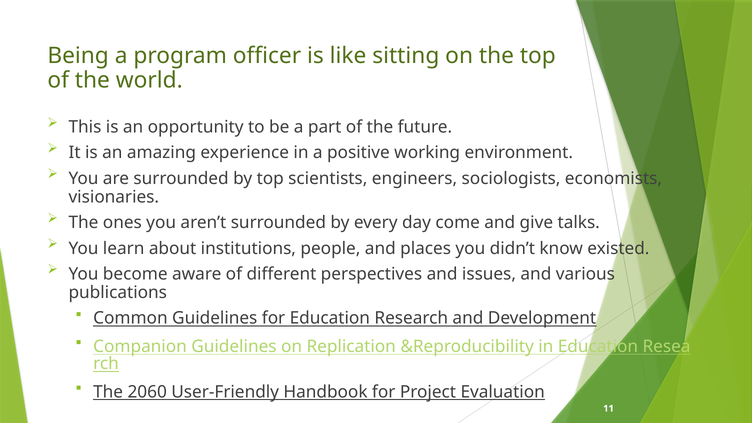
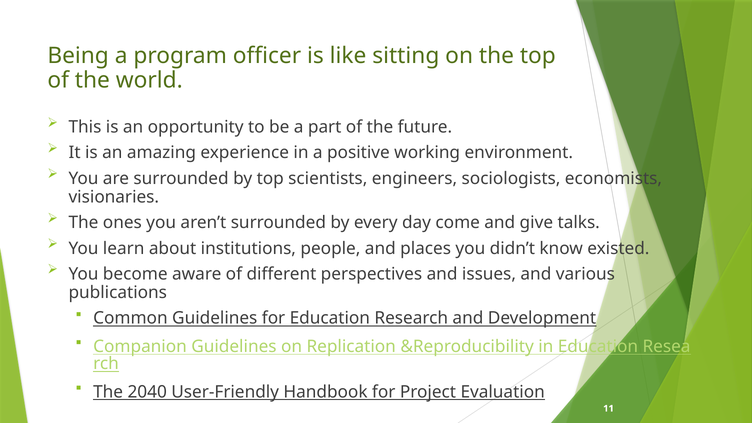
2060: 2060 -> 2040
